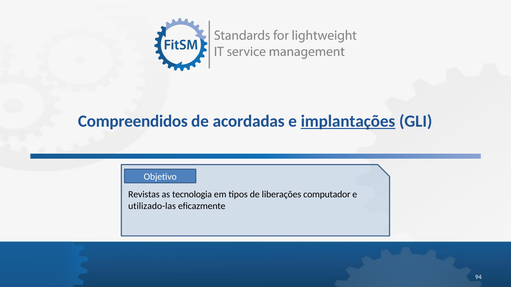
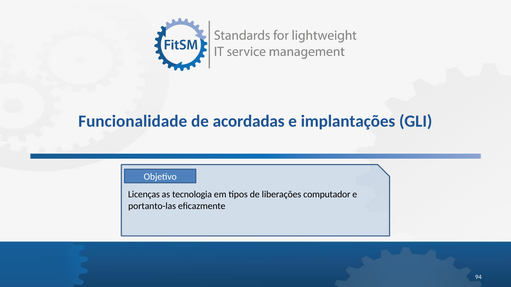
Compreendidos: Compreendidos -> Funcionalidade
implantações underline: present -> none
Revistas: Revistas -> Licenças
utilizado-las: utilizado-las -> portanto-las
